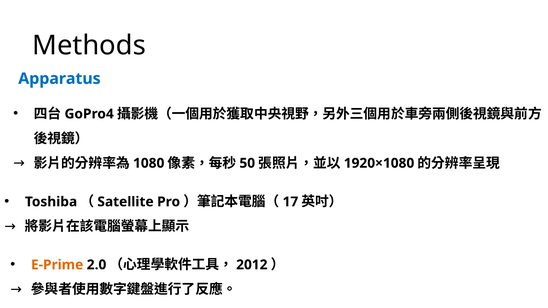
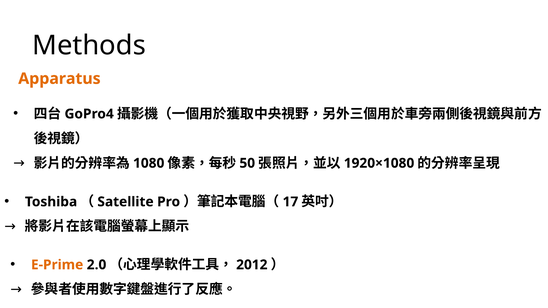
Apparatus colour: blue -> orange
